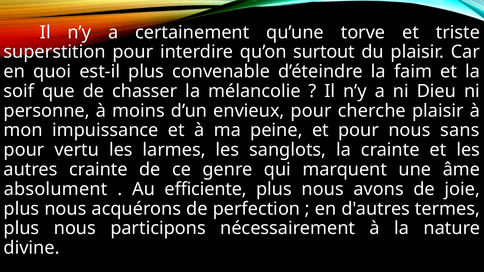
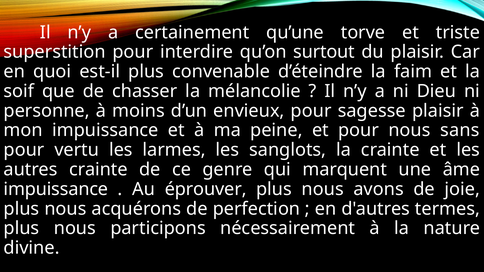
cherche: cherche -> sagesse
absolument at (56, 189): absolument -> impuissance
efficiente: efficiente -> éprouver
